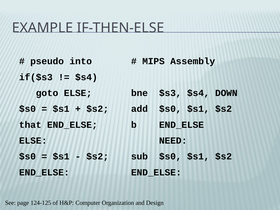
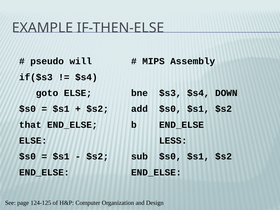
into: into -> will
NEED: NEED -> LESS
